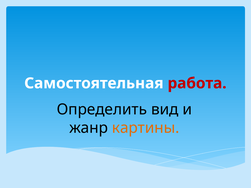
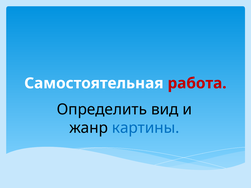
картины colour: orange -> blue
